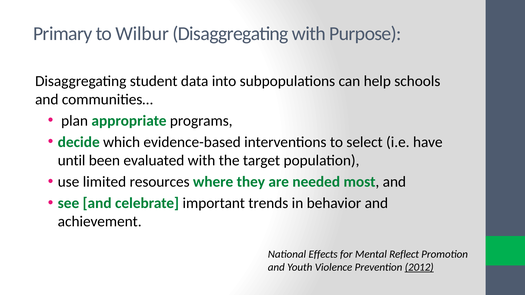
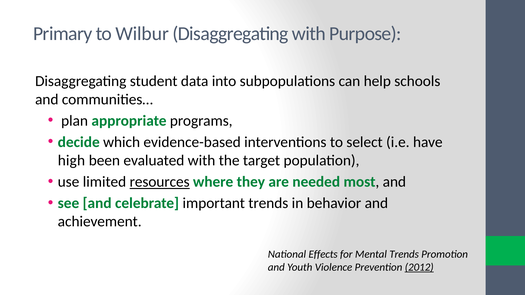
until: until -> high
resources underline: none -> present
Mental Reflect: Reflect -> Trends
